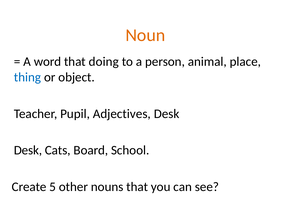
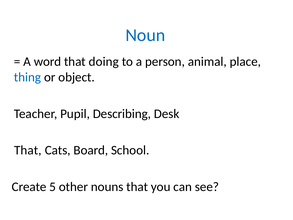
Noun colour: orange -> blue
Adjectives: Adjectives -> Describing
Desk at (28, 150): Desk -> That
